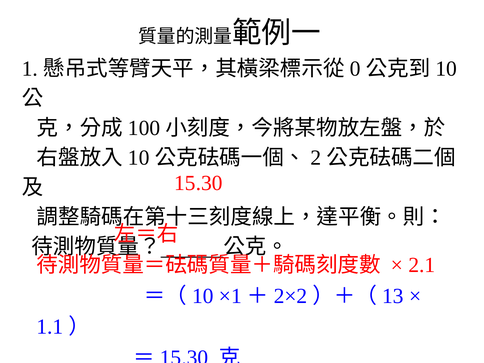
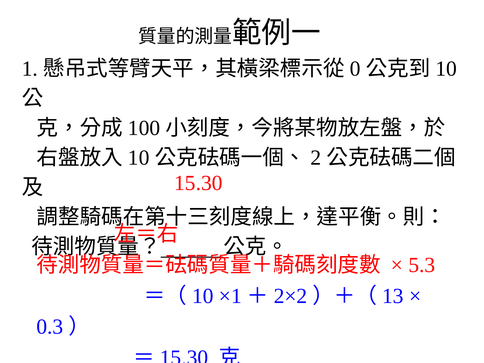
2.1: 2.1 -> 5.3
1.1: 1.1 -> 0.3
